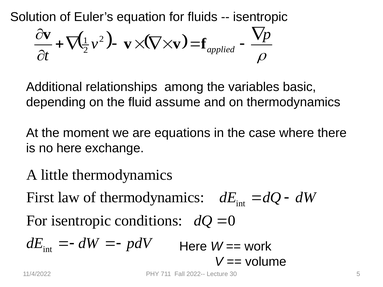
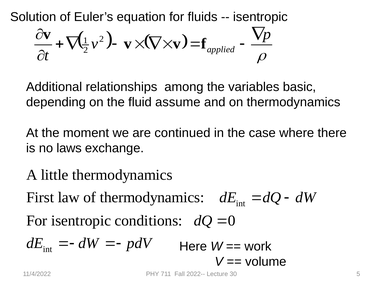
equations: equations -> continued
no here: here -> laws
